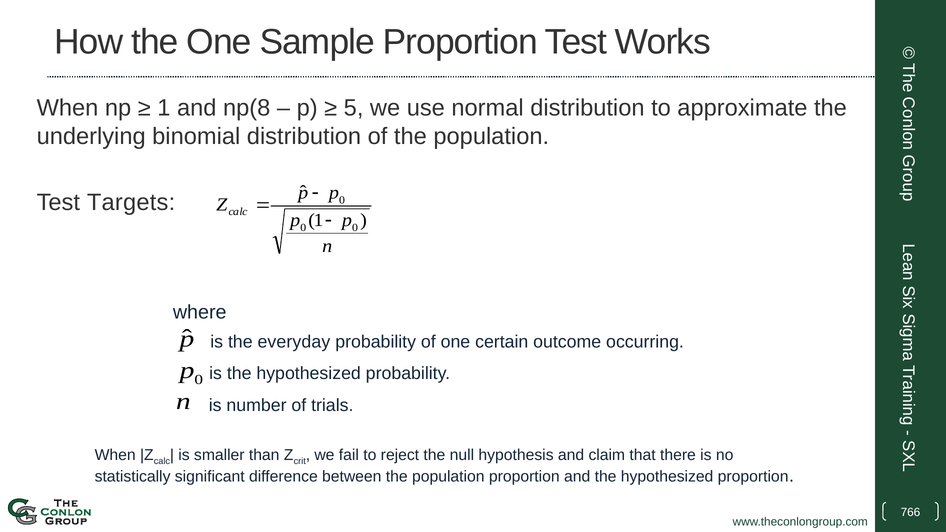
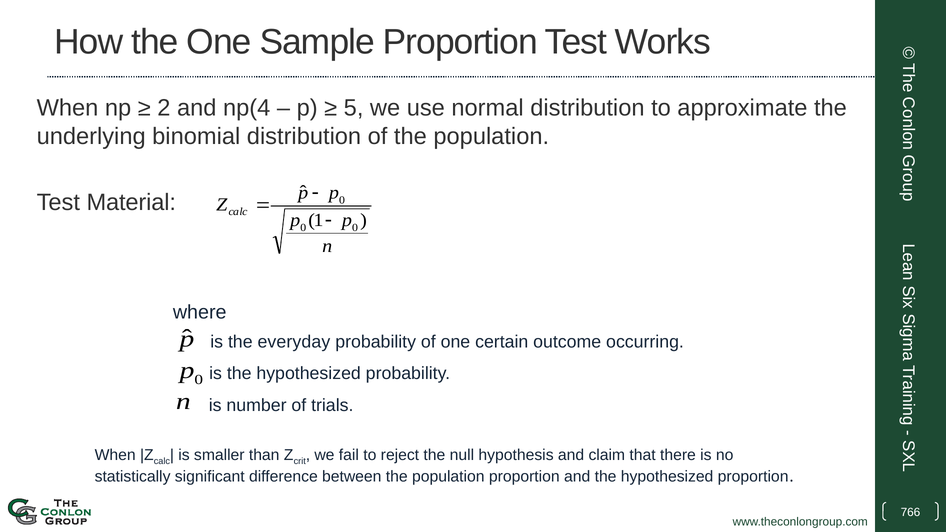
1 at (164, 108): 1 -> 2
np(8: np(8 -> np(4
Targets: Targets -> Material
